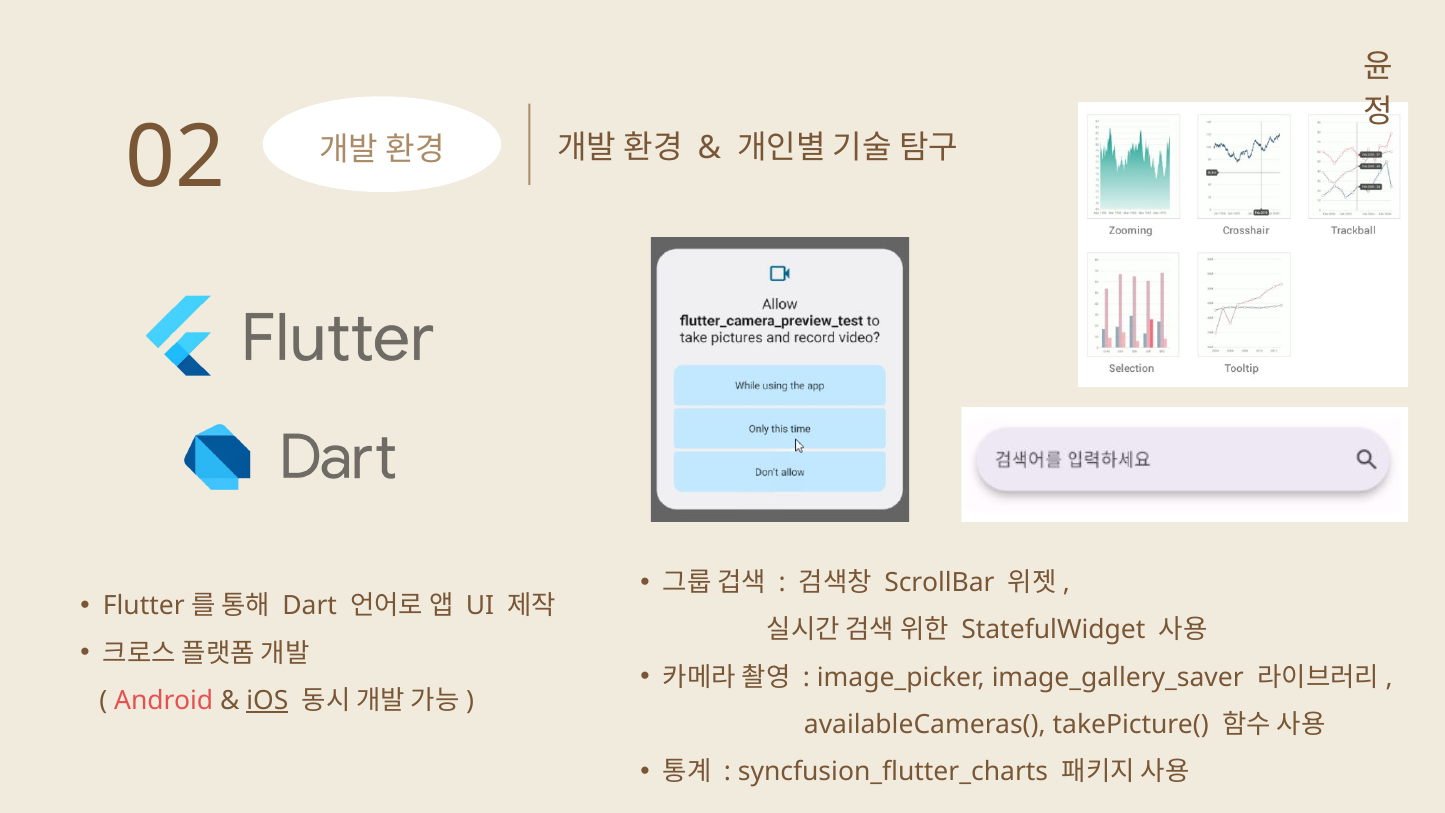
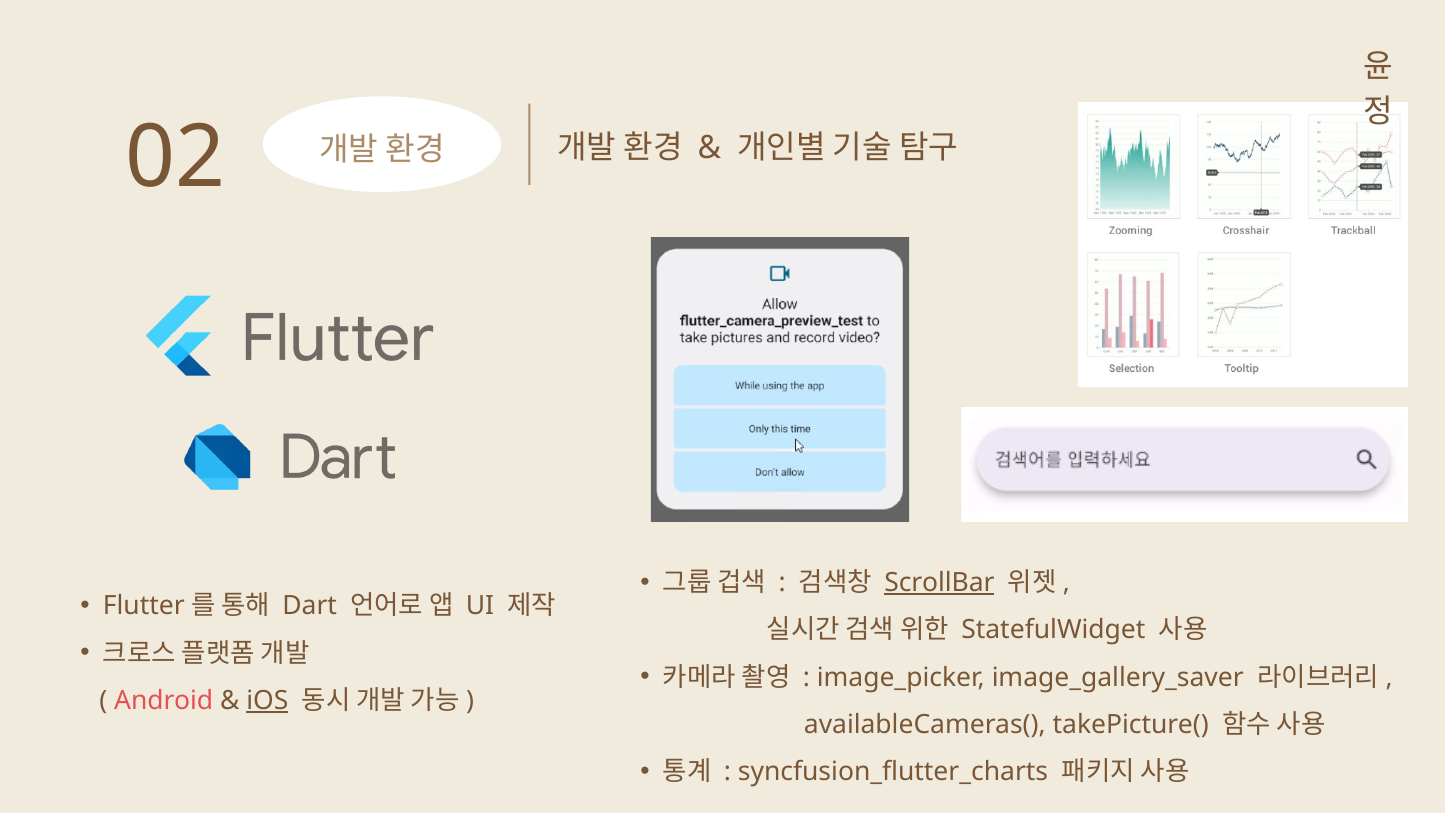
ScrollBar underline: none -> present
